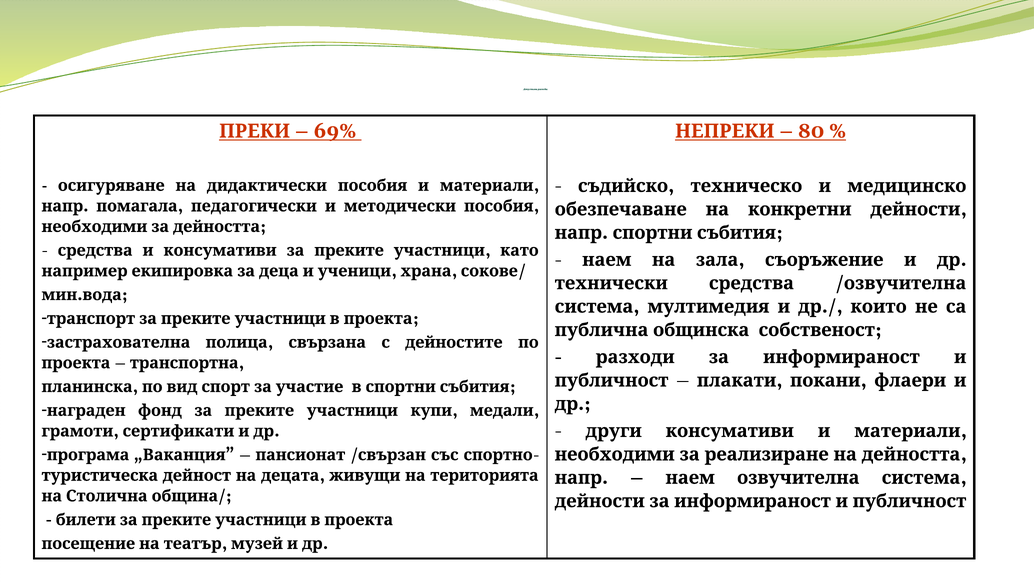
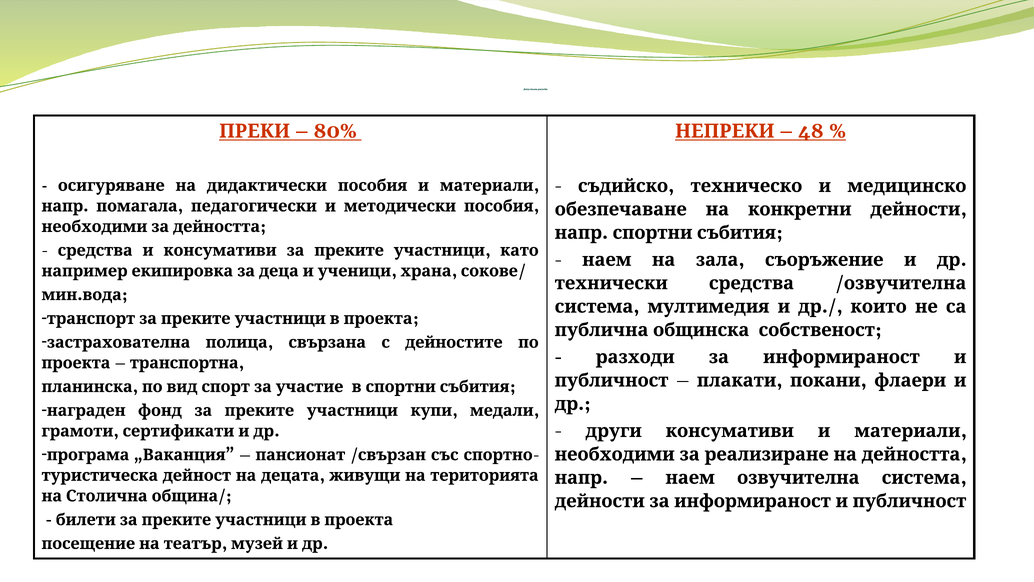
69%: 69% -> 80%
80: 80 -> 48
